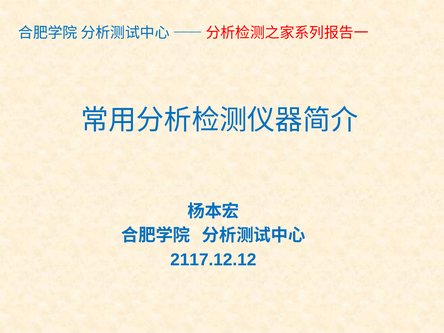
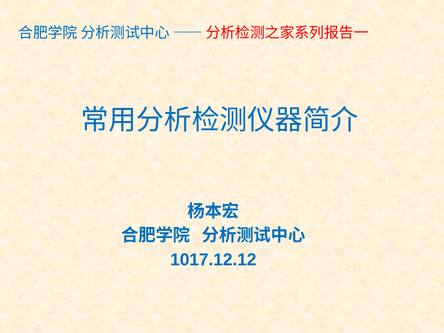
2117.12.12: 2117.12.12 -> 1017.12.12
